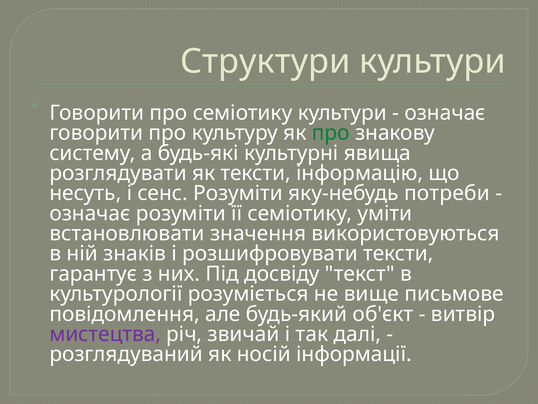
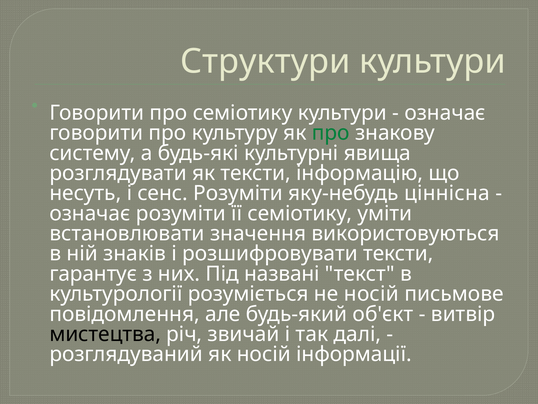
потреби: потреби -> ціннісна
досвіду: досвіду -> названі
не вище: вище -> носій
мистецтва colour: purple -> black
